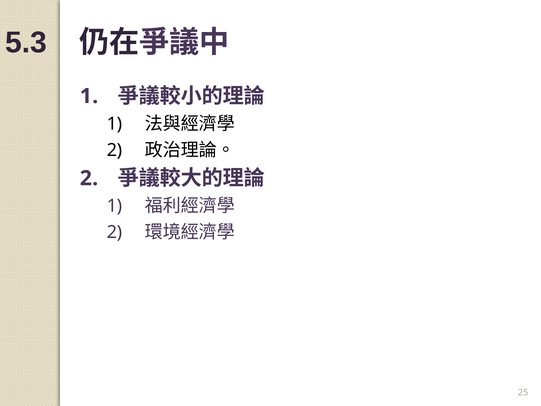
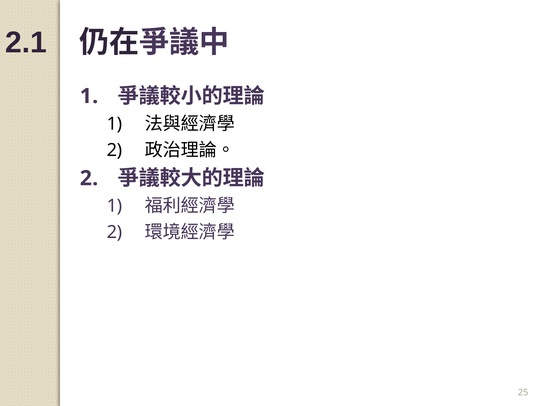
5.3: 5.3 -> 2.1
